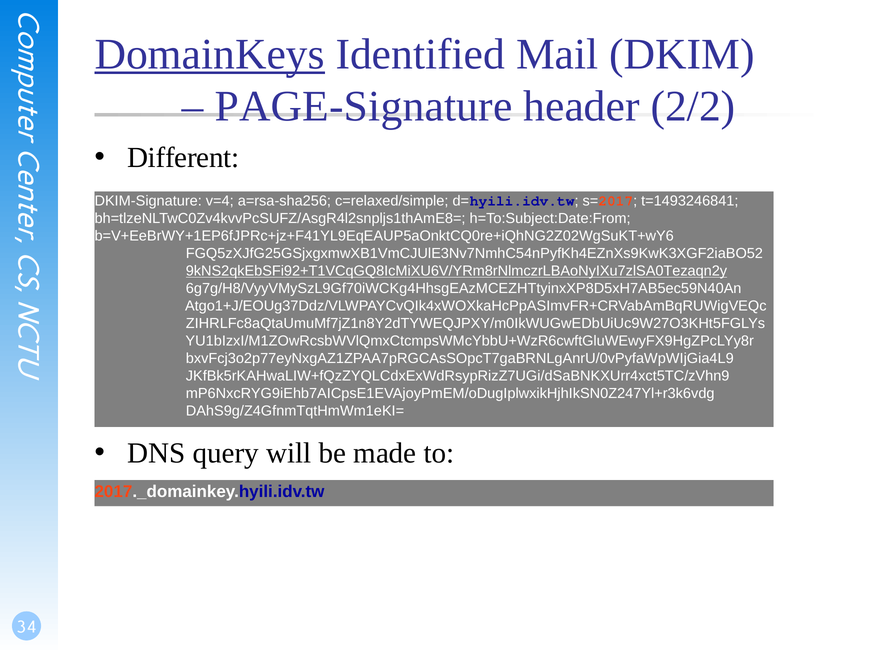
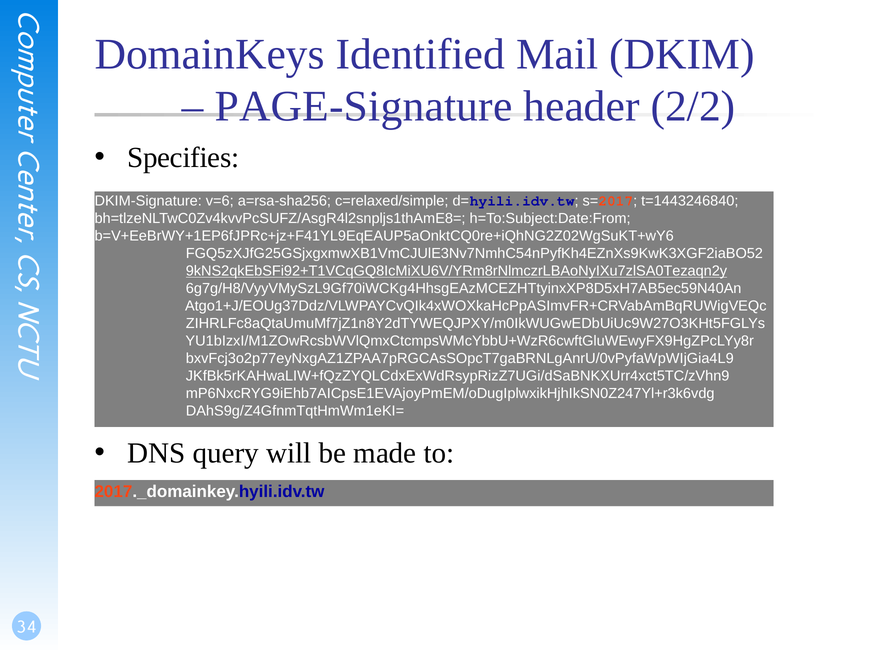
DomainKeys underline: present -> none
Different: Different -> Specifies
v=4: v=4 -> v=6
t=1493246841: t=1493246841 -> t=1443246840
